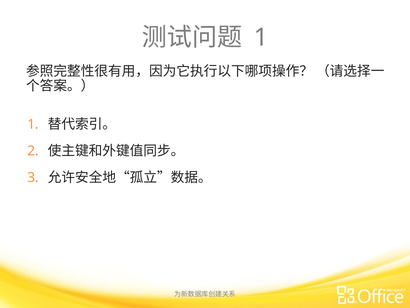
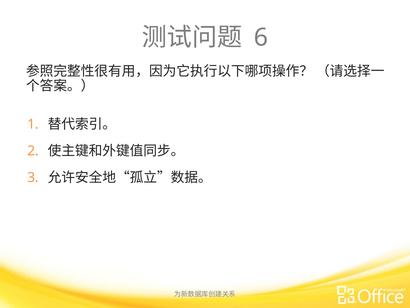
1 at (261, 38): 1 -> 6
